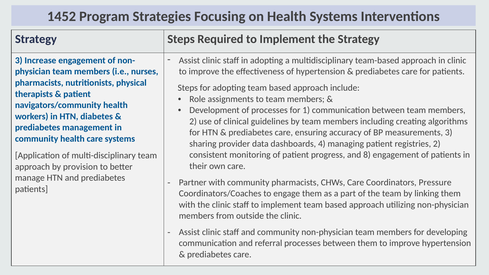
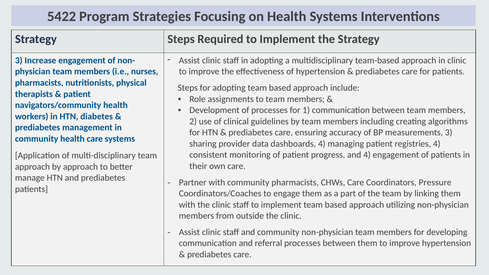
1452: 1452 -> 5422
registries 2: 2 -> 4
and 8: 8 -> 4
by provision: provision -> approach
